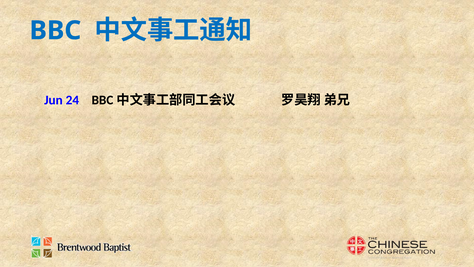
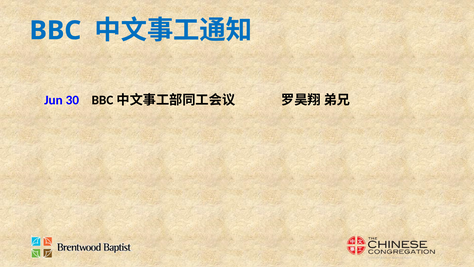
24: 24 -> 30
